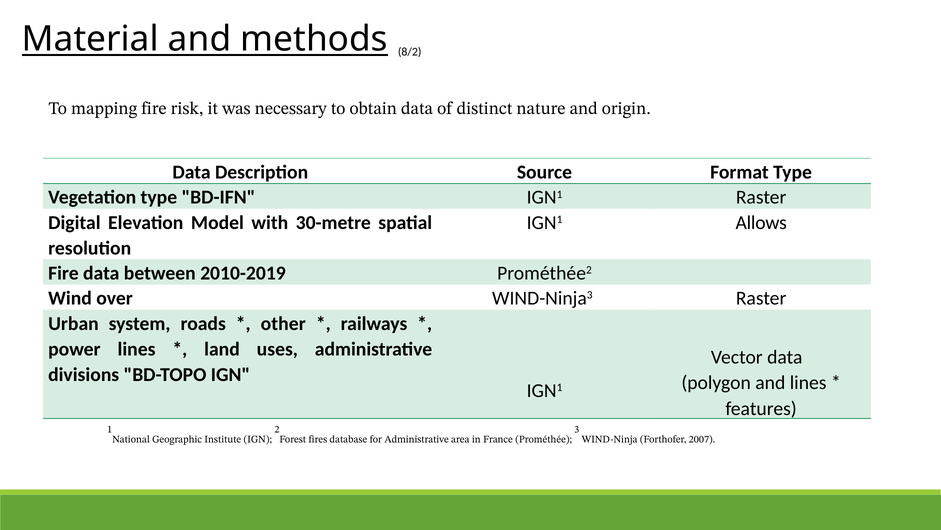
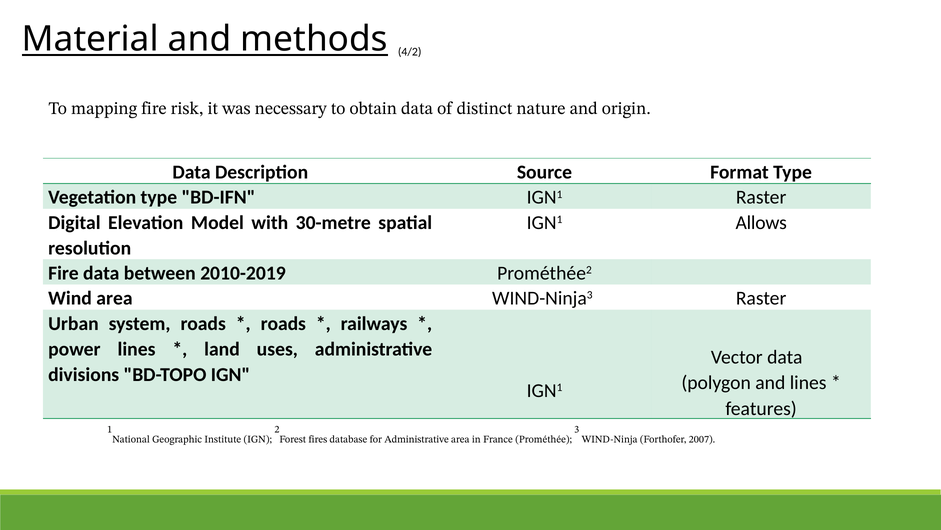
8/2: 8/2 -> 4/2
Wind over: over -> area
other at (283, 323): other -> roads
